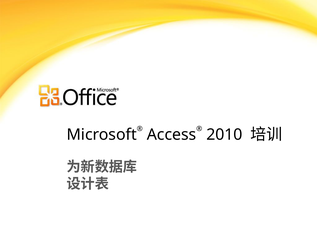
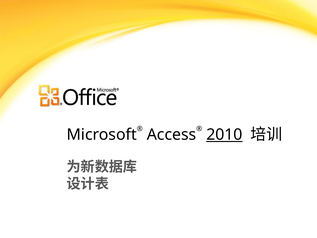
2010 underline: none -> present
